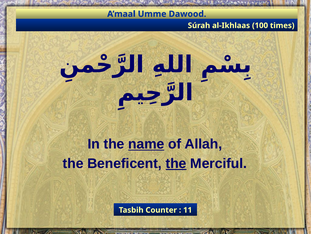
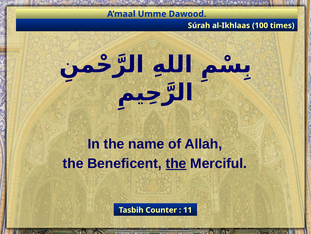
name underline: present -> none
